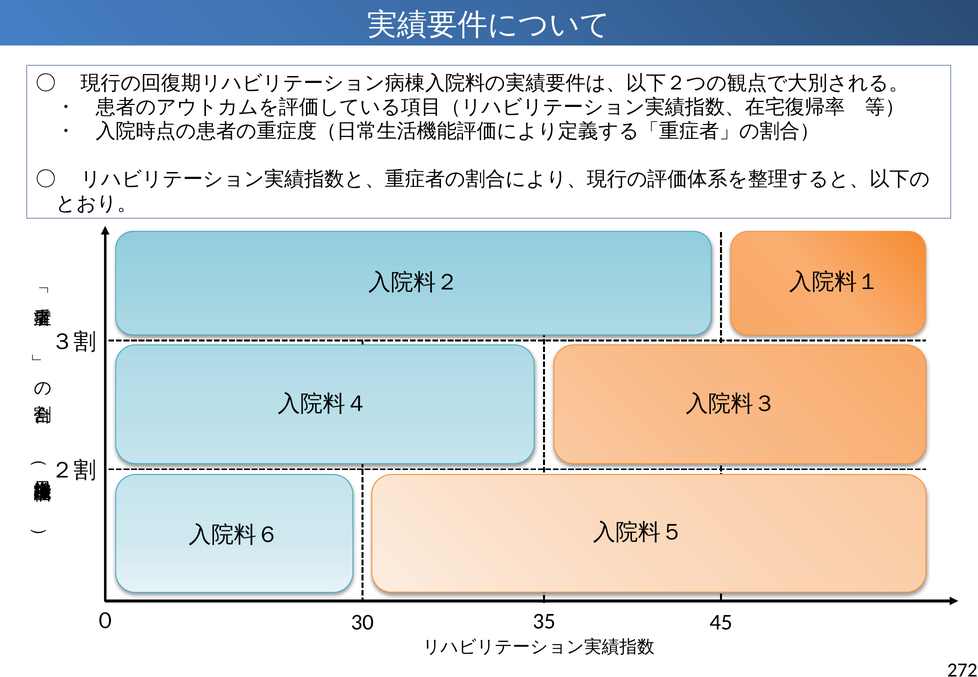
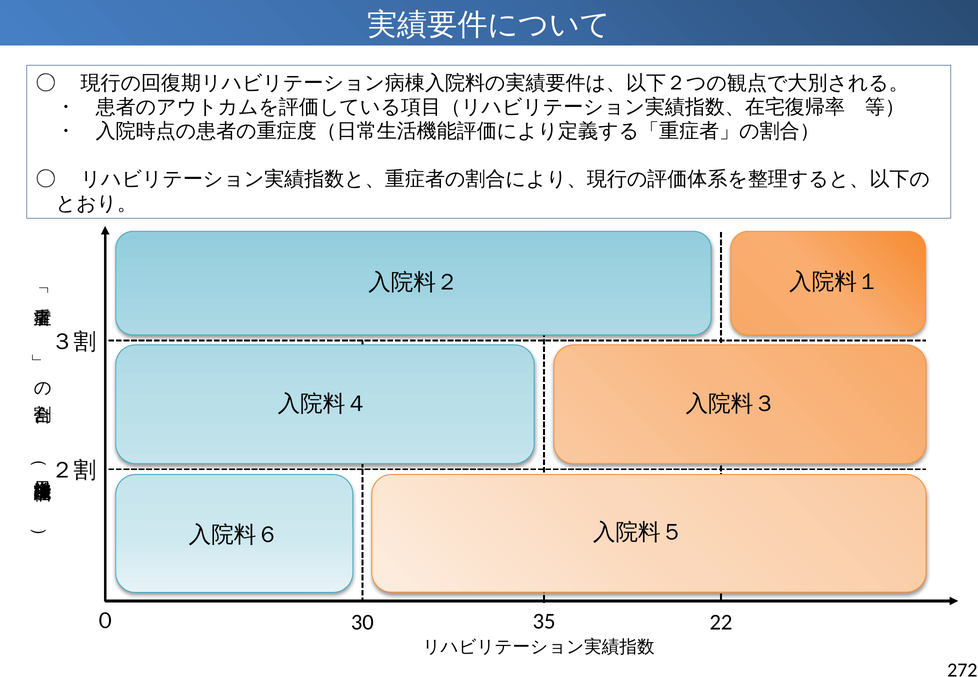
45: 45 -> 22
